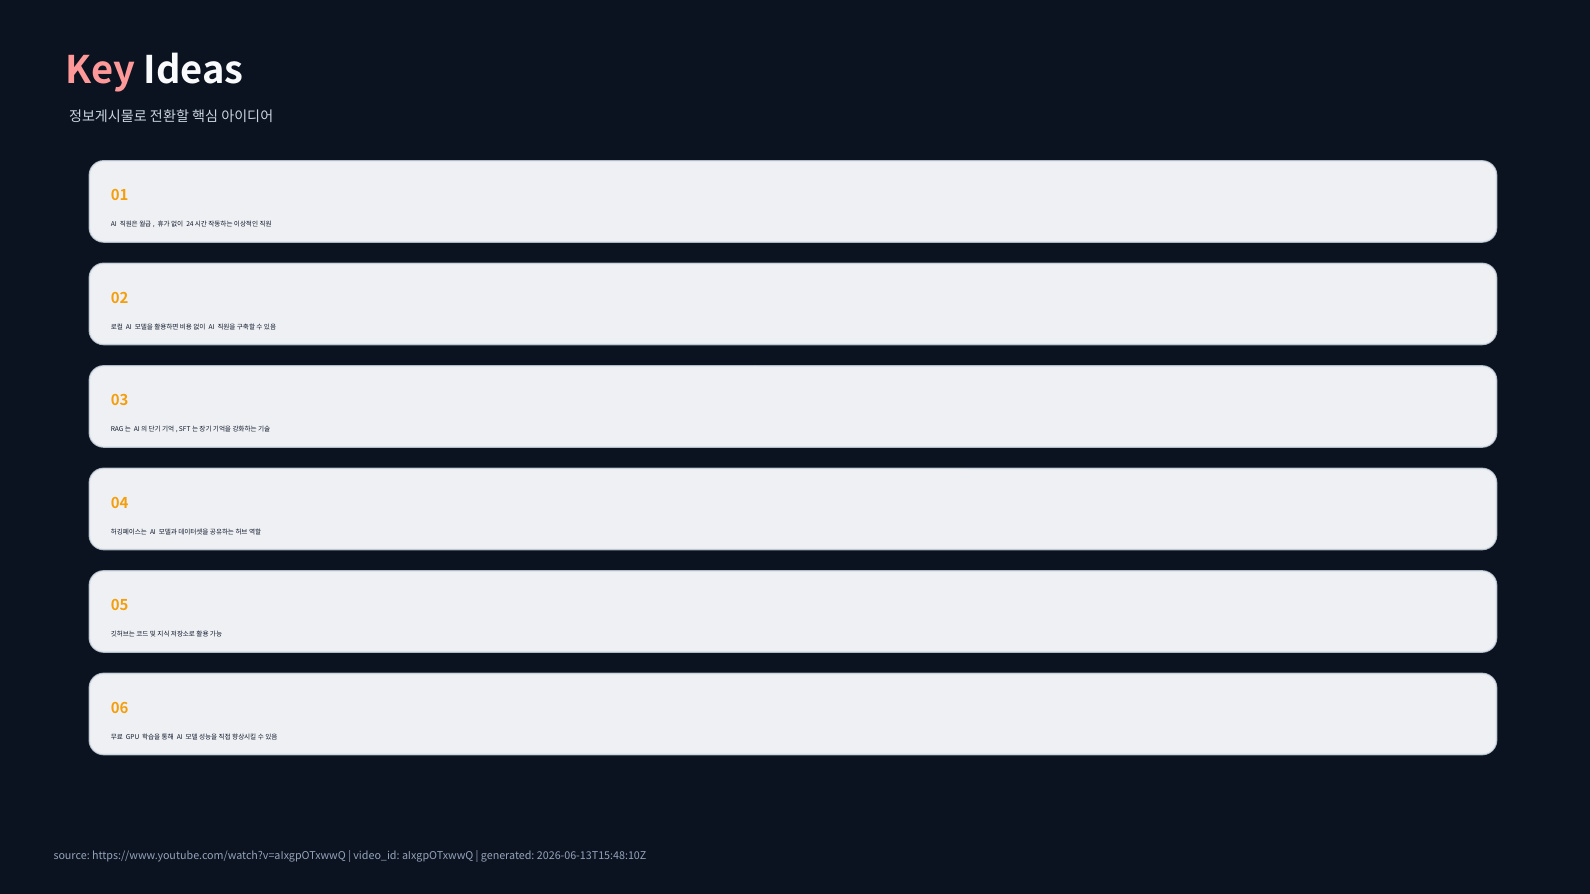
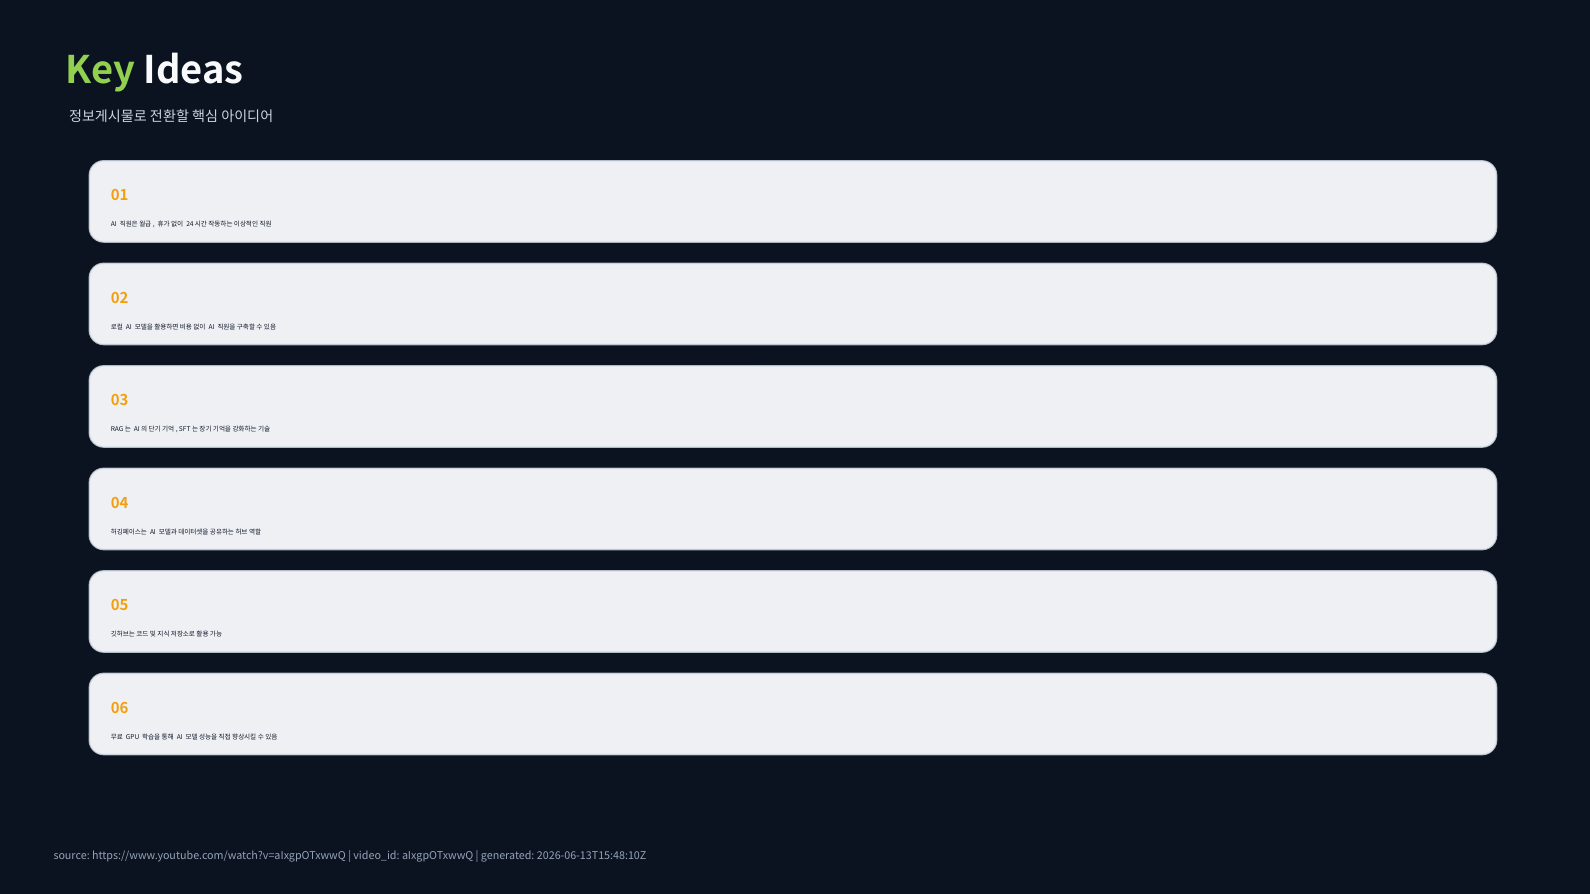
Key colour: pink -> light green
